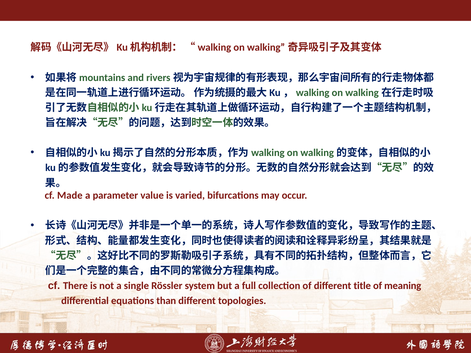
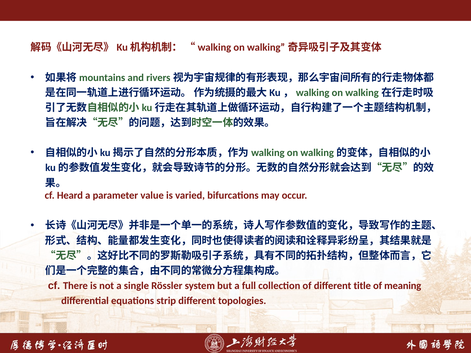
Made: Made -> Heard
than: than -> strip
